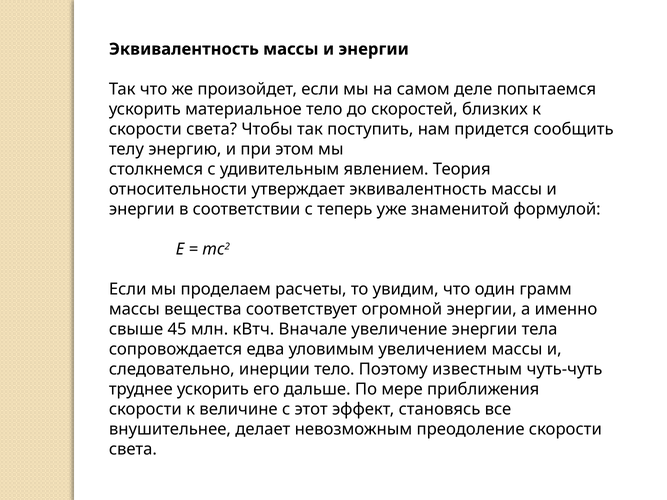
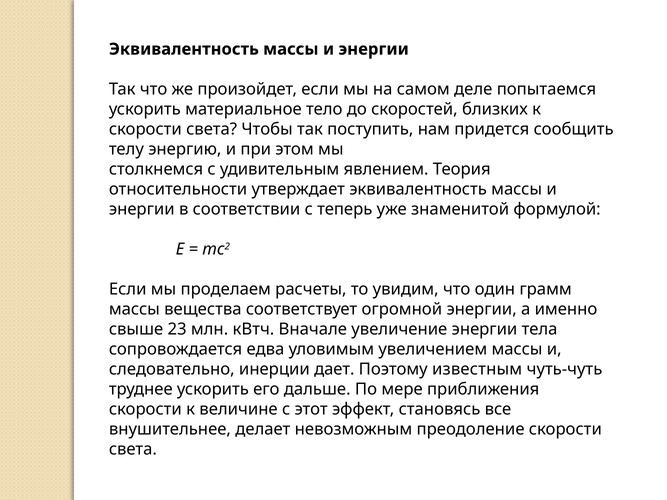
45: 45 -> 23
инерции тело: тело -> дает
